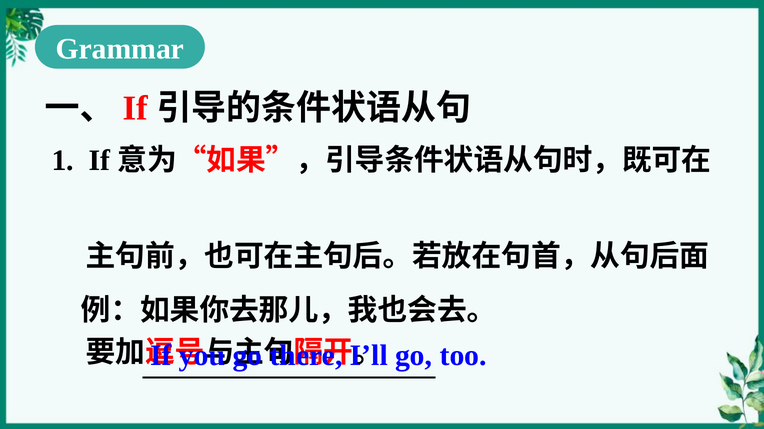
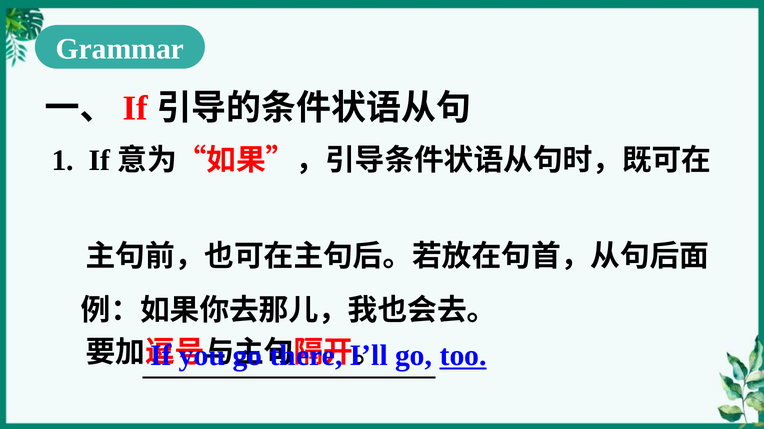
too underline: none -> present
